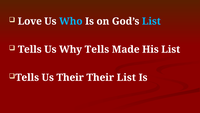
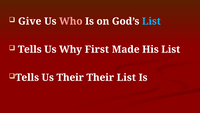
Love: Love -> Give
Who colour: light blue -> pink
Why Tells: Tells -> First
